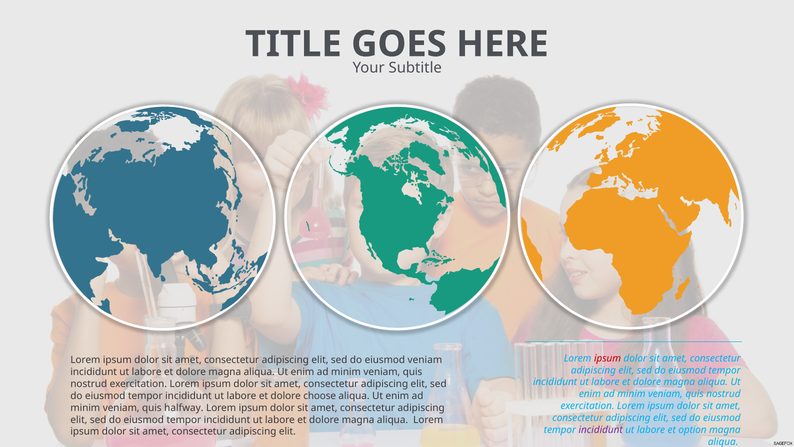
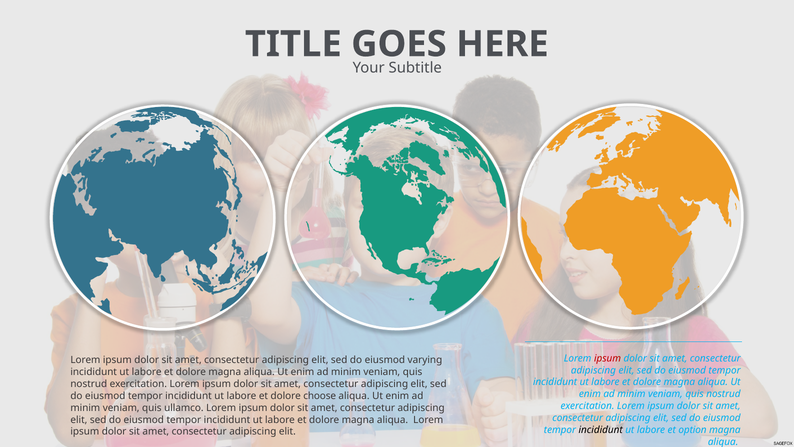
eiusmod veniam: veniam -> varying
halfway: halfway -> ullamco
incididunt at (601, 429) colour: purple -> black
